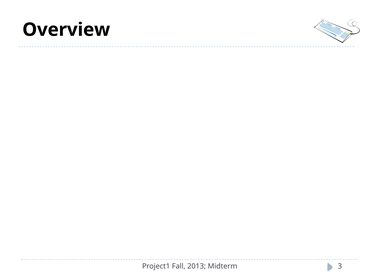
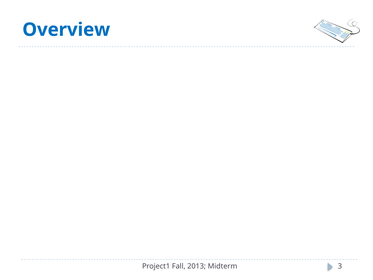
Overview colour: black -> blue
